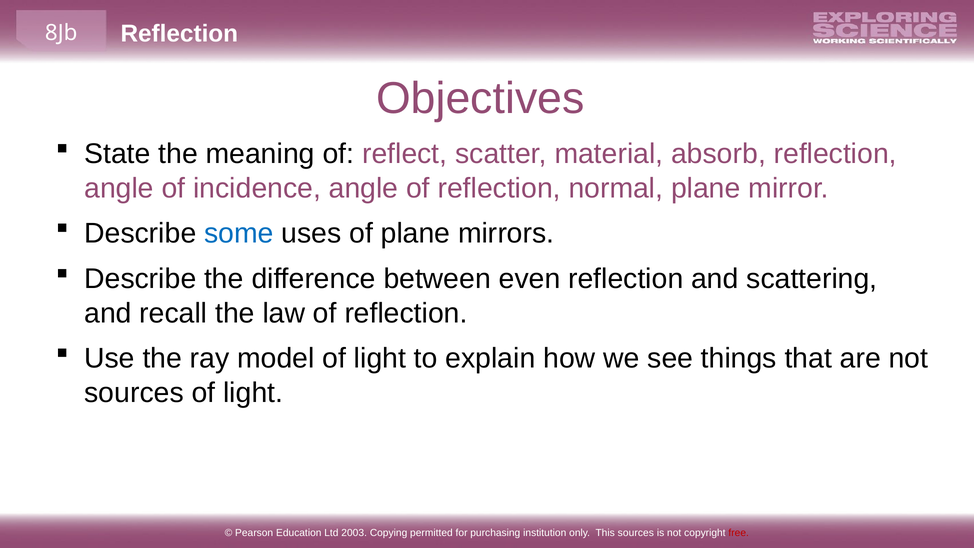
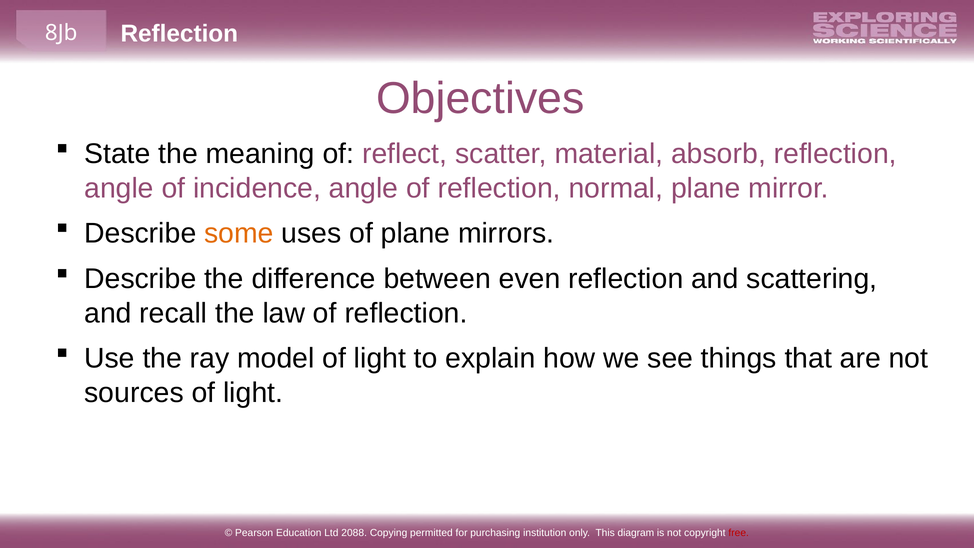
some colour: blue -> orange
2003: 2003 -> 2088
This sources: sources -> diagram
